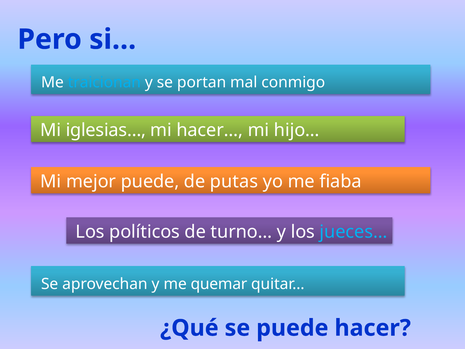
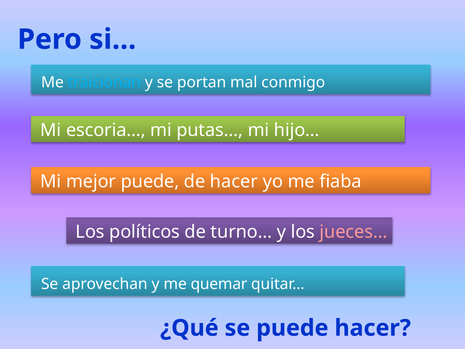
iglesias…: iglesias… -> escoria…
hacer…: hacer… -> putas…
de putas: putas -> hacer
jueces… colour: light blue -> pink
